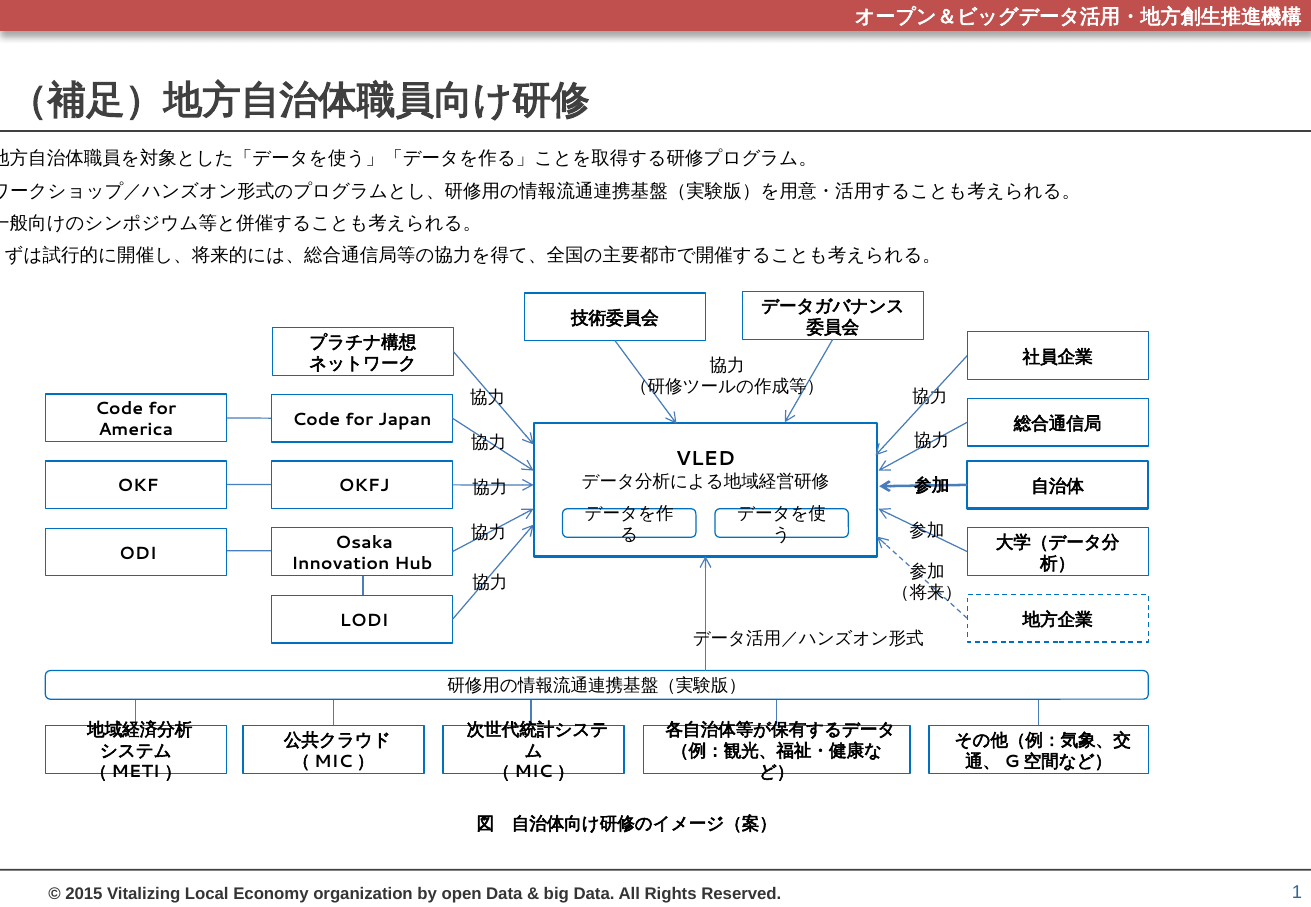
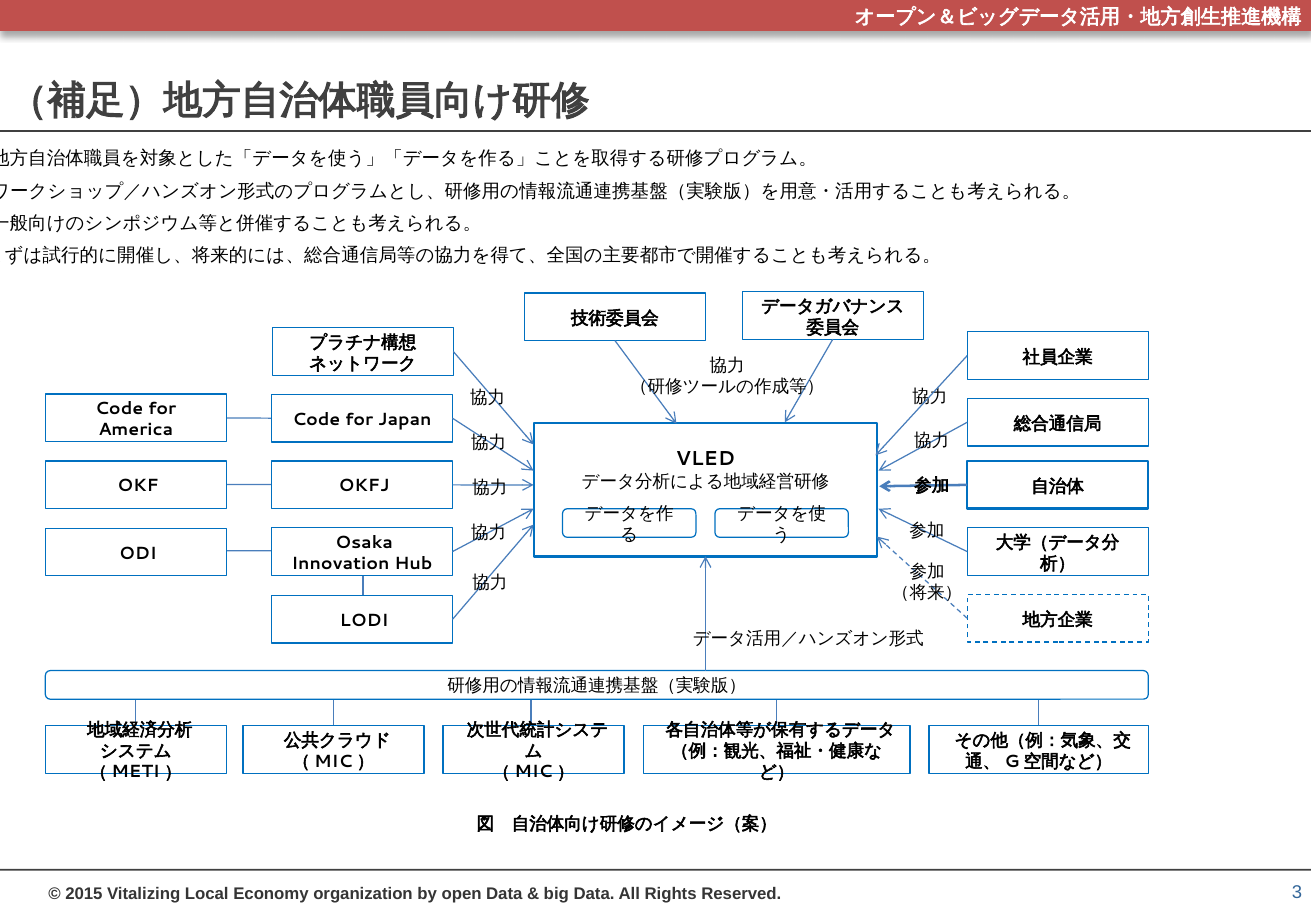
1: 1 -> 3
